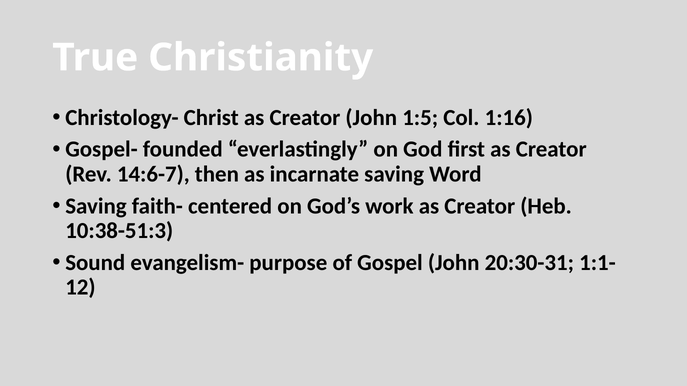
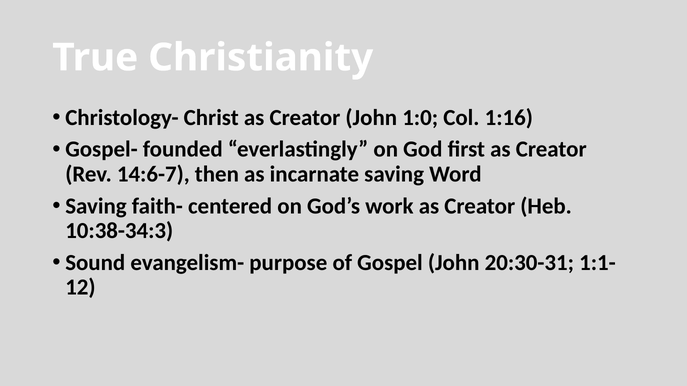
1:5: 1:5 -> 1:0
10:38-51:3: 10:38-51:3 -> 10:38-34:3
